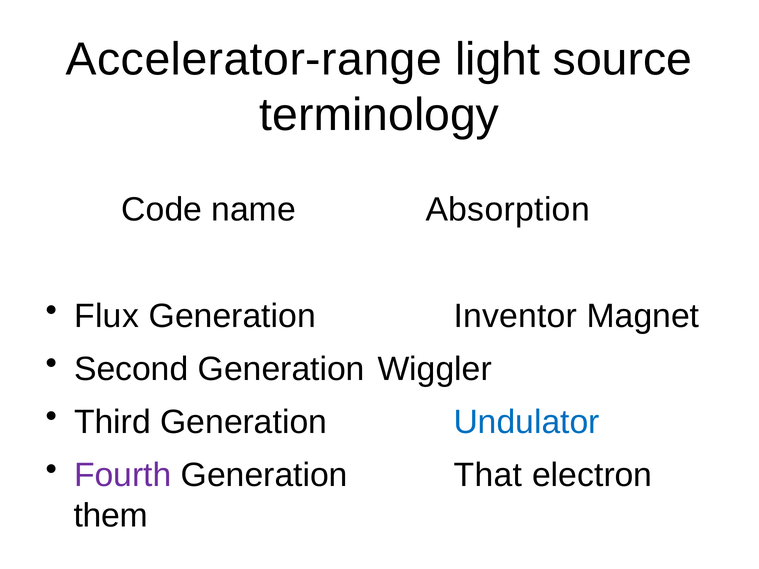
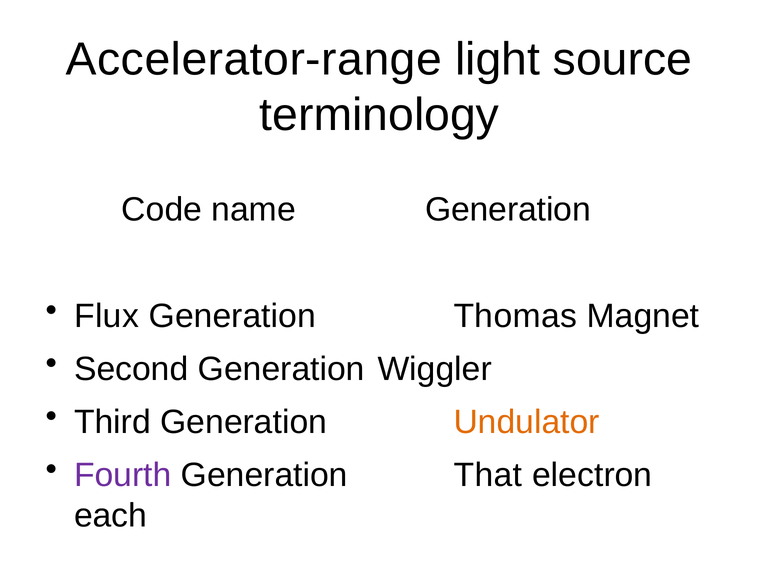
name Absorption: Absorption -> Generation
Inventor: Inventor -> Thomas
Undulator colour: blue -> orange
them: them -> each
